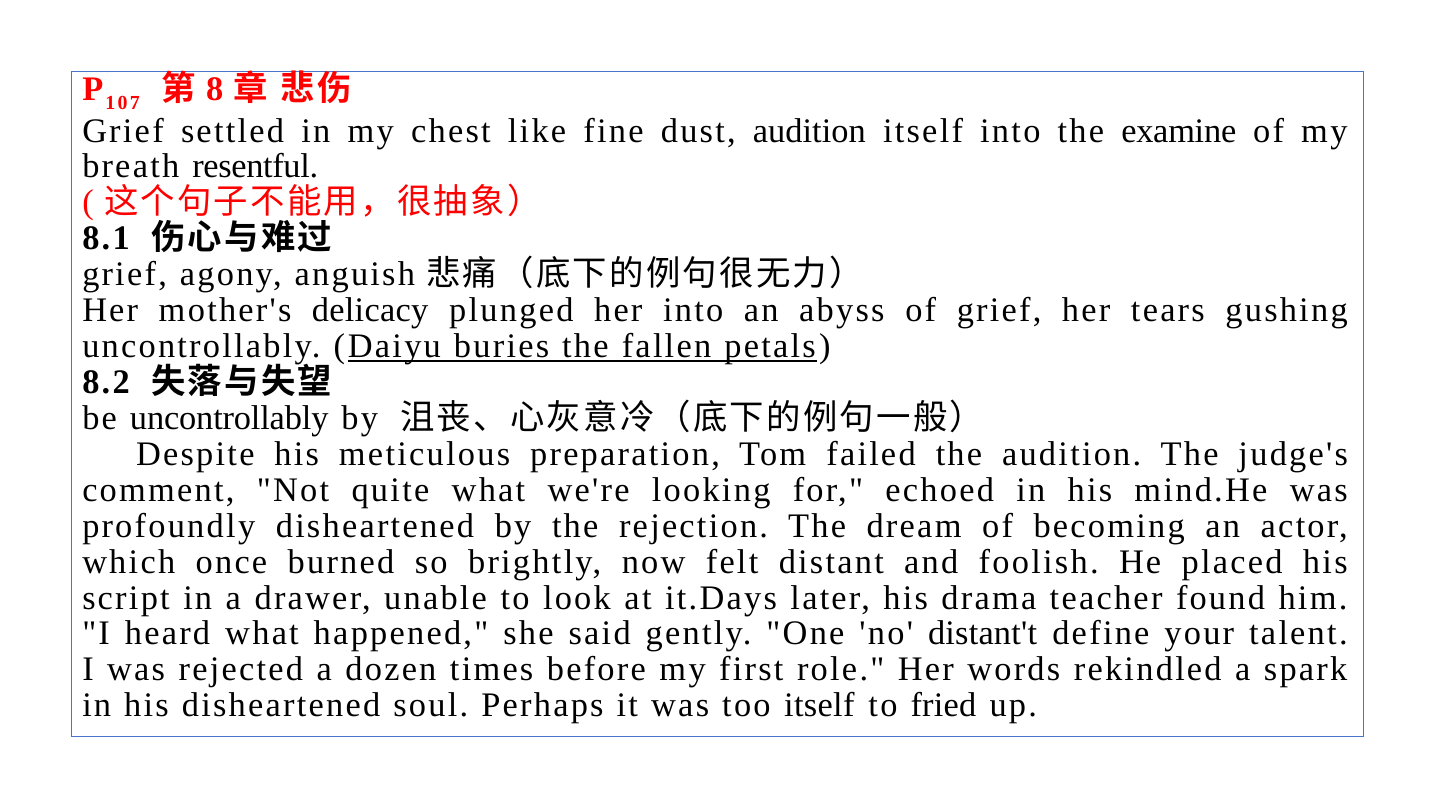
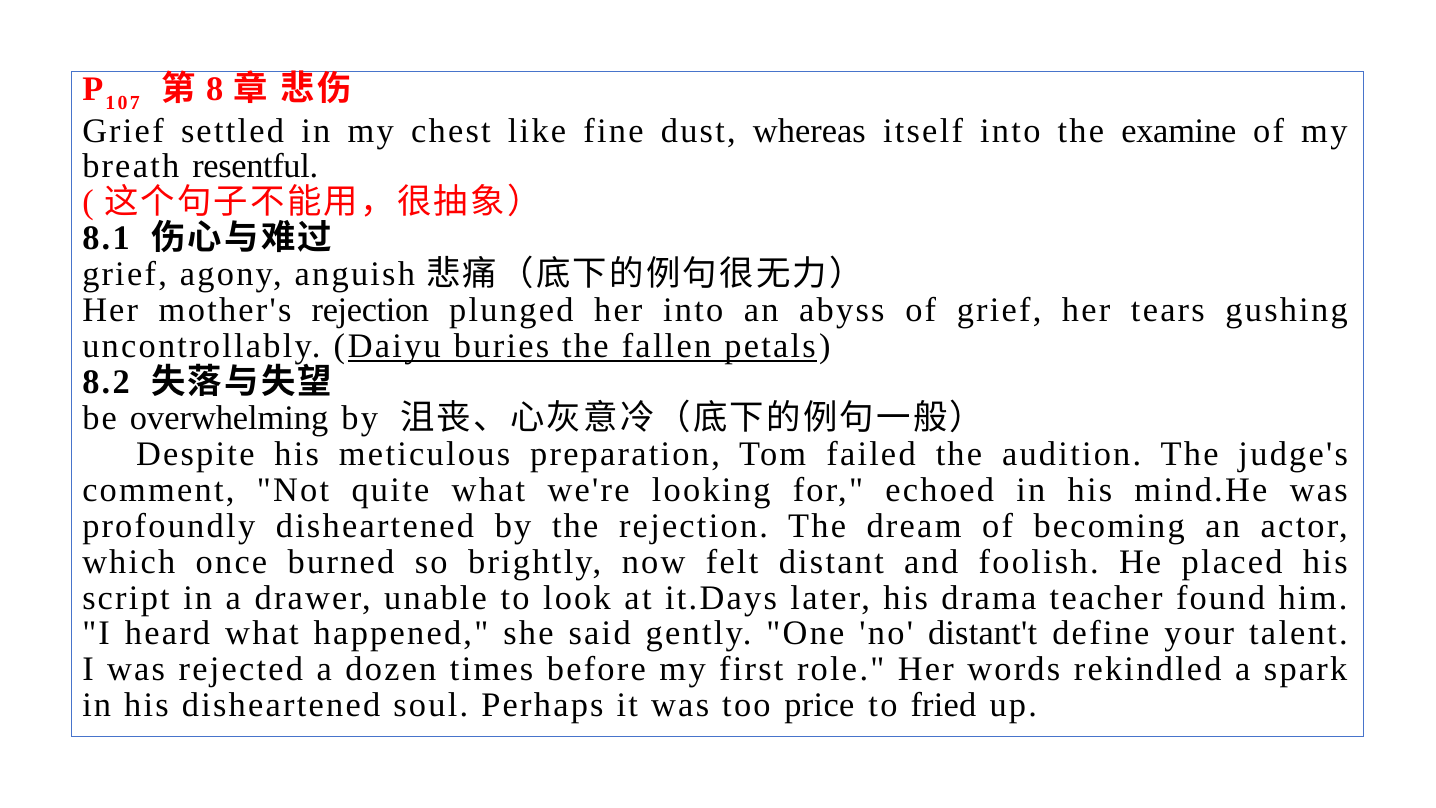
dust audition: audition -> whereas
mother's delicacy: delicacy -> rejection
be uncontrollably: uncontrollably -> overwhelming
too itself: itself -> price
